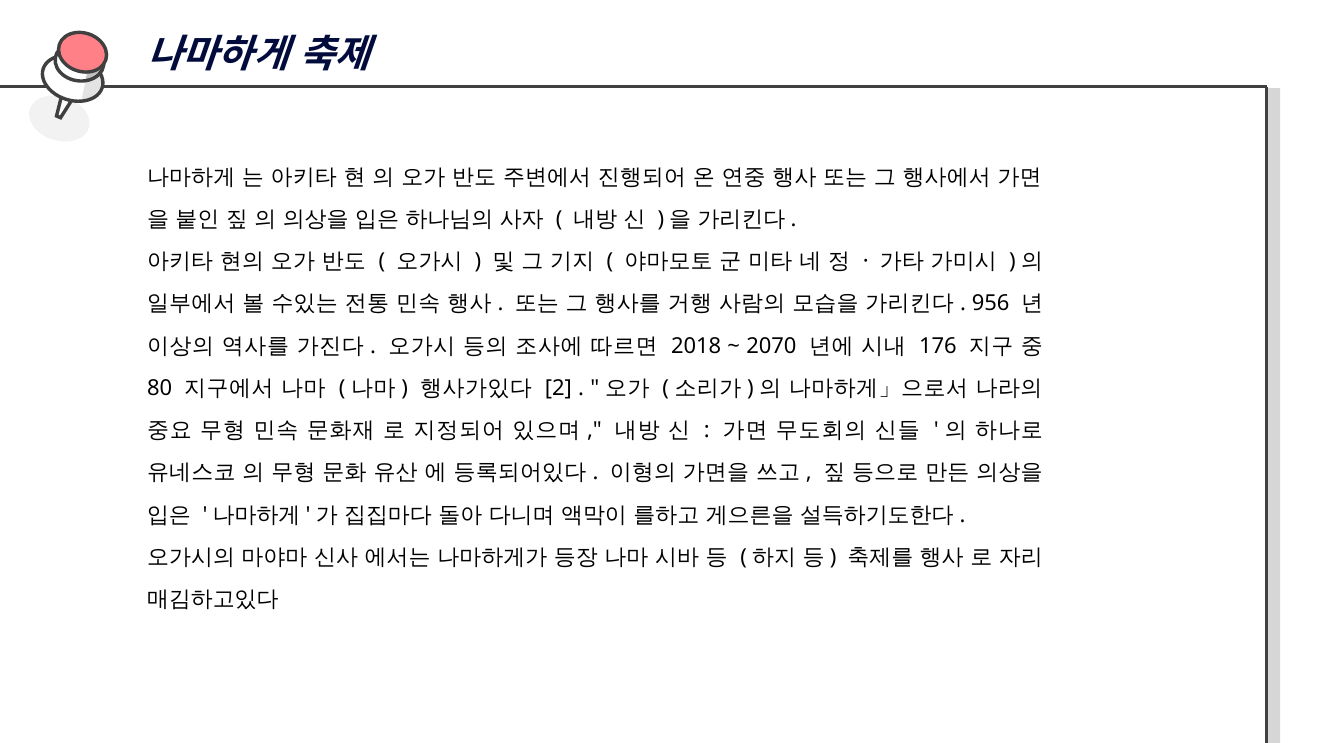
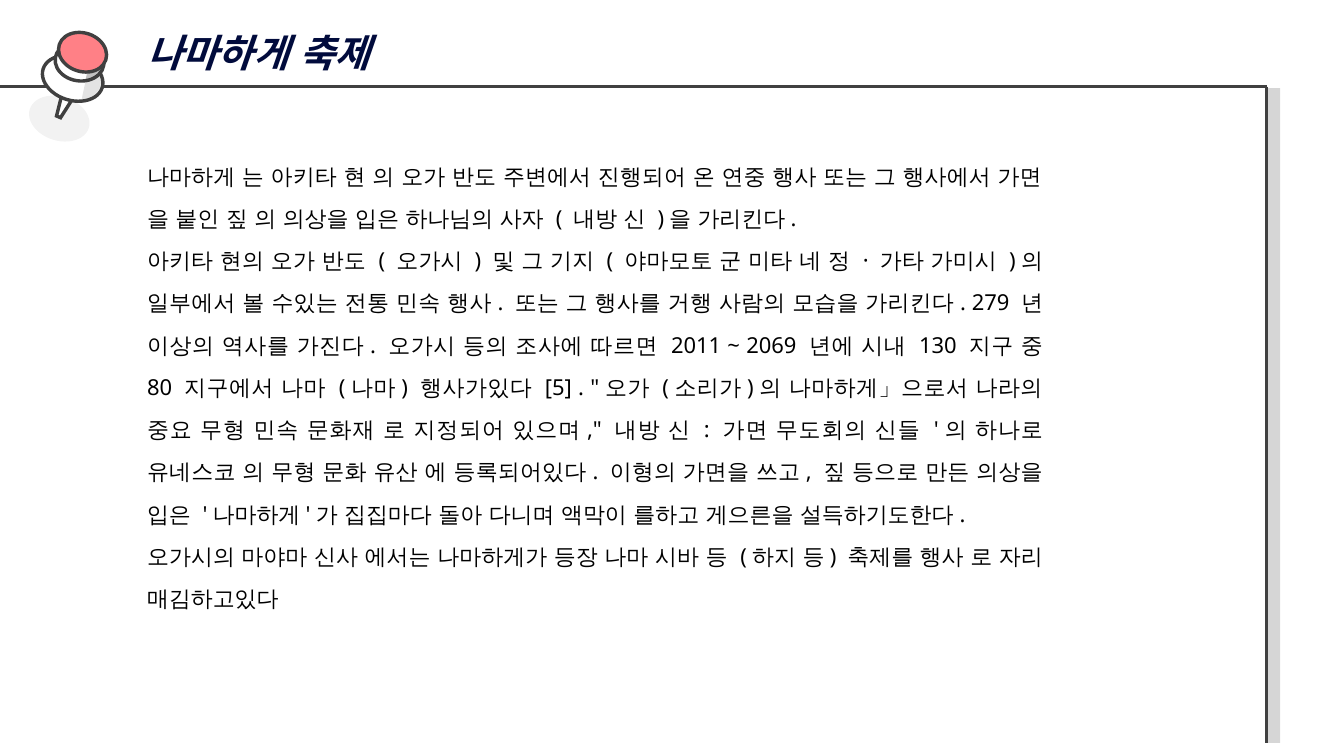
956: 956 -> 279
2018: 2018 -> 2011
2070: 2070 -> 2069
176: 176 -> 130
2: 2 -> 5
